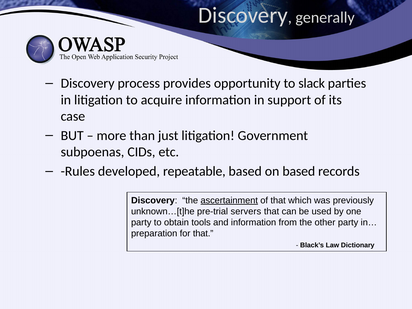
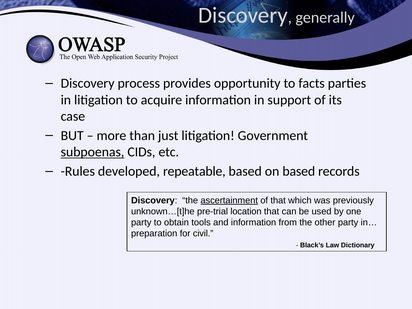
slack: slack -> facts
subpoenas underline: none -> present
servers: servers -> location
for that: that -> civil
